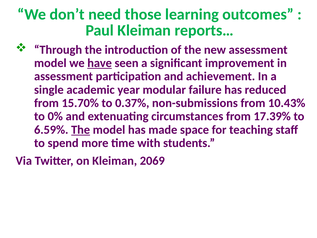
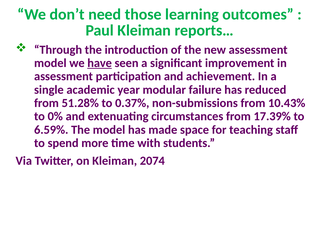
15.70%: 15.70% -> 51.28%
The at (81, 130) underline: present -> none
2069: 2069 -> 2074
